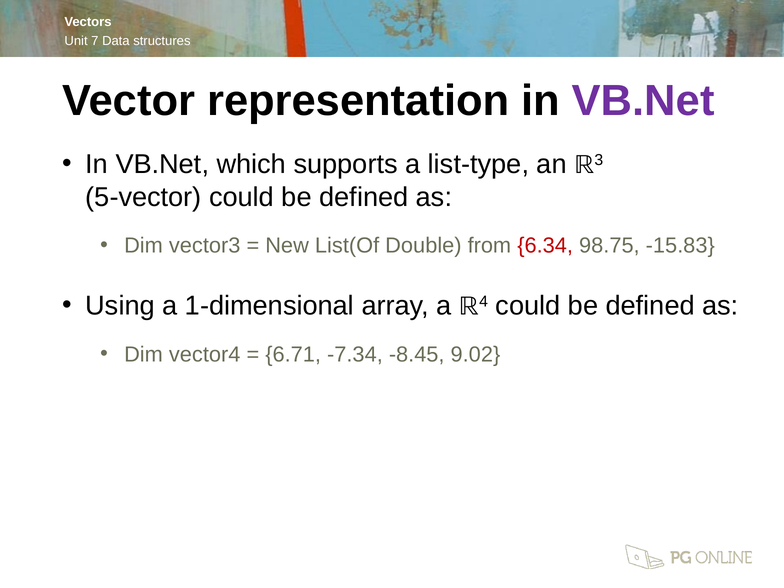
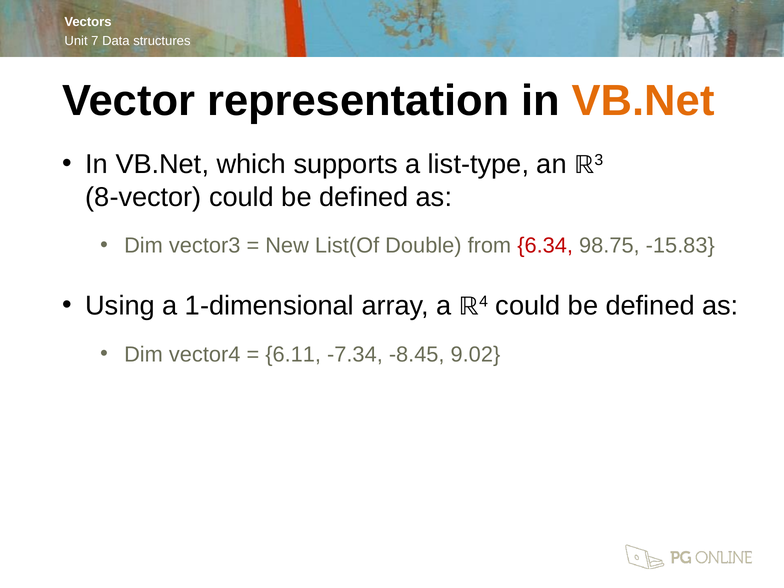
VB.Net at (643, 101) colour: purple -> orange
5-vector: 5-vector -> 8-vector
6.71: 6.71 -> 6.11
